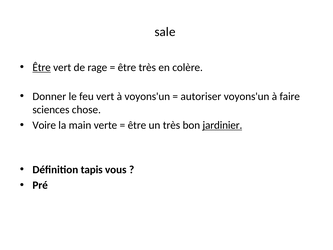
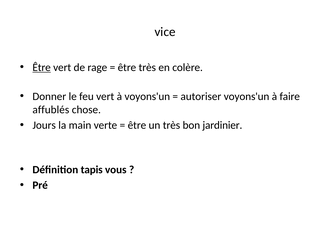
sale: sale -> vice
sciences: sciences -> affublés
Voire: Voire -> Jours
jardinier underline: present -> none
